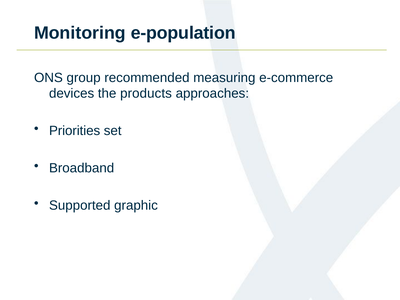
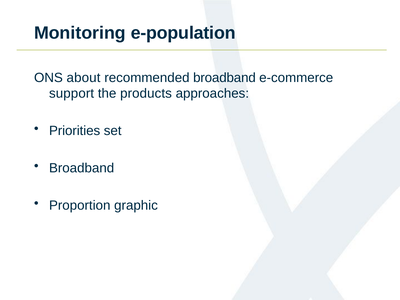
group: group -> about
recommended measuring: measuring -> broadband
devices: devices -> support
Supported: Supported -> Proportion
